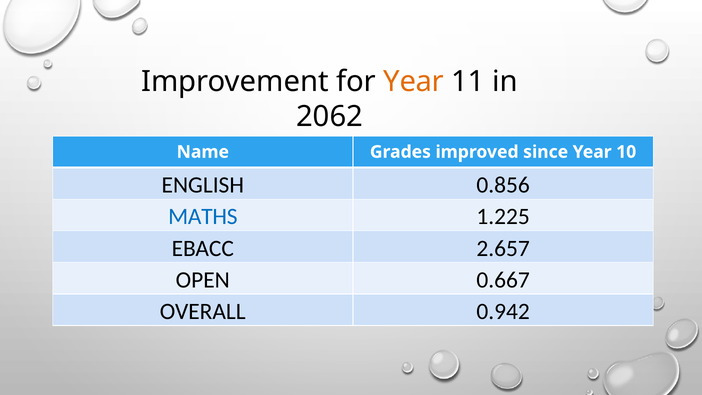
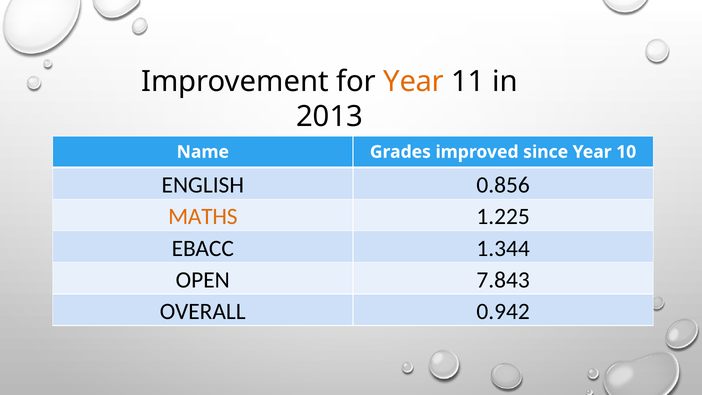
2062: 2062 -> 2013
MATHS colour: blue -> orange
2.657: 2.657 -> 1.344
0.667: 0.667 -> 7.843
